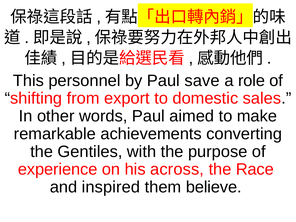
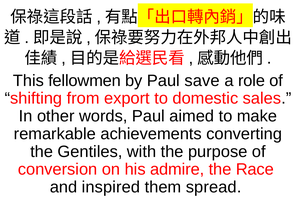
personnel: personnel -> fellowmen
experience: experience -> conversion
across: across -> admire
believe: believe -> spread
